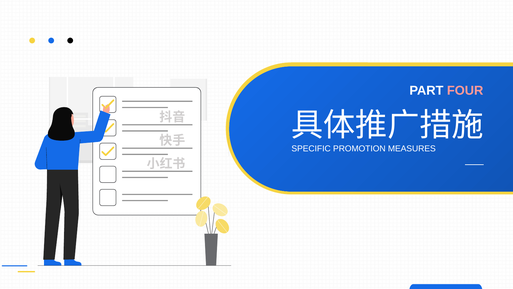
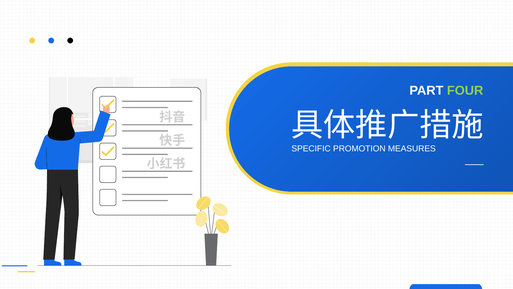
FOUR colour: pink -> light green
